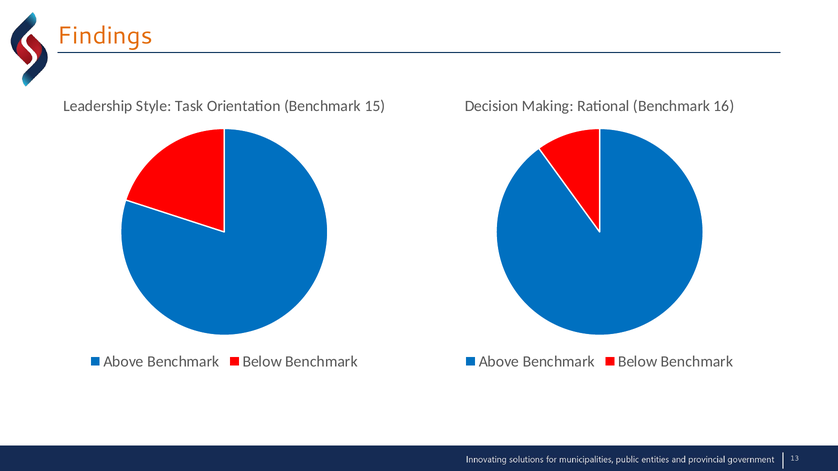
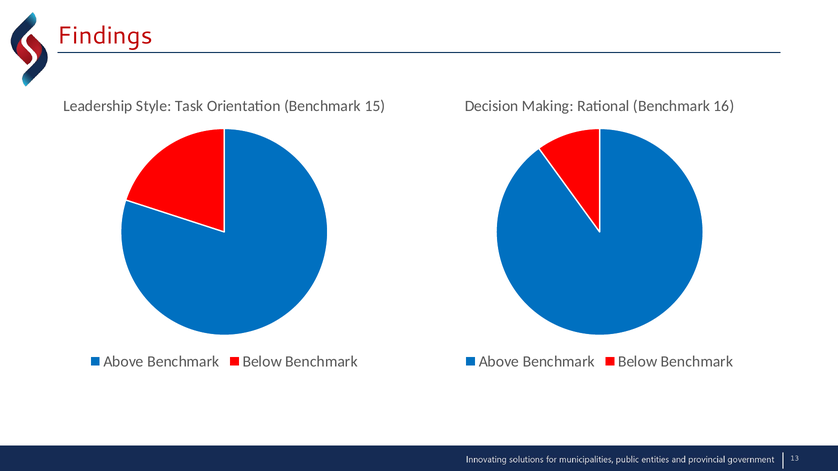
Findings colour: orange -> red
